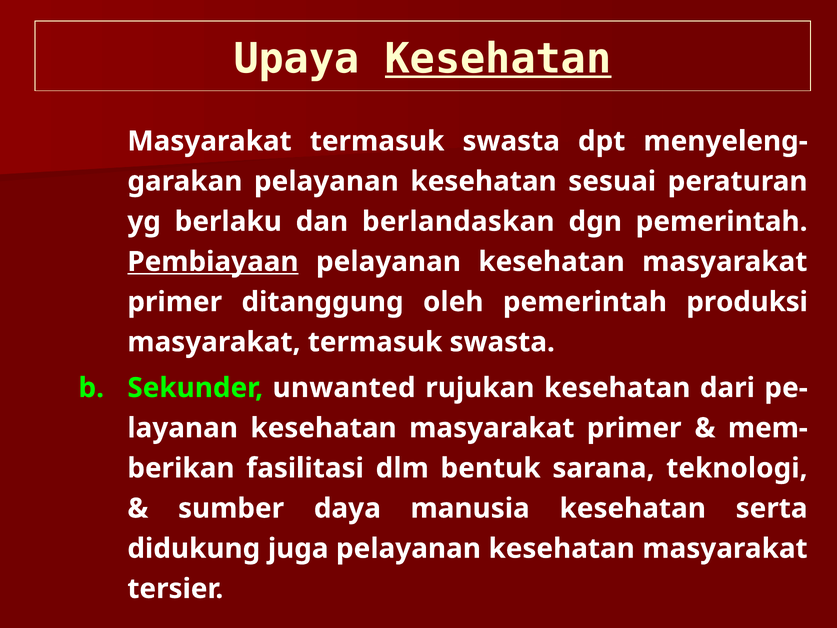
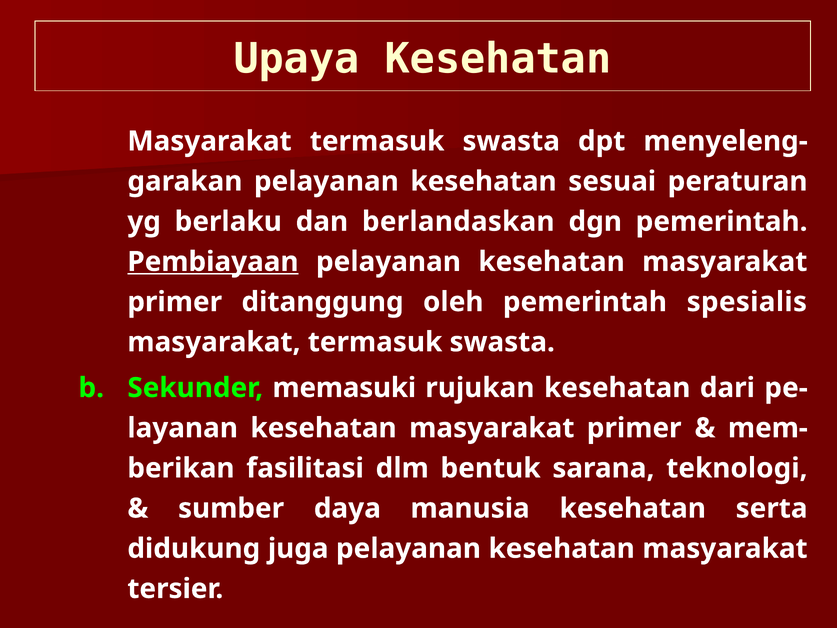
Kesehatan at (498, 59) underline: present -> none
produksi: produksi -> spesialis
unwanted: unwanted -> memasuki
